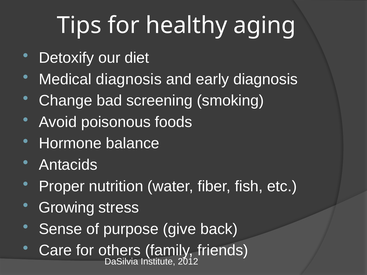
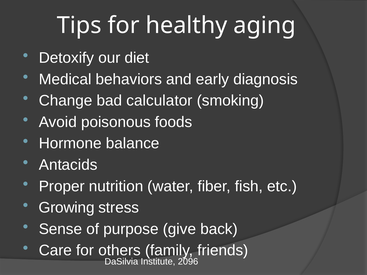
Medical diagnosis: diagnosis -> behaviors
screening: screening -> calculator
2012: 2012 -> 2096
